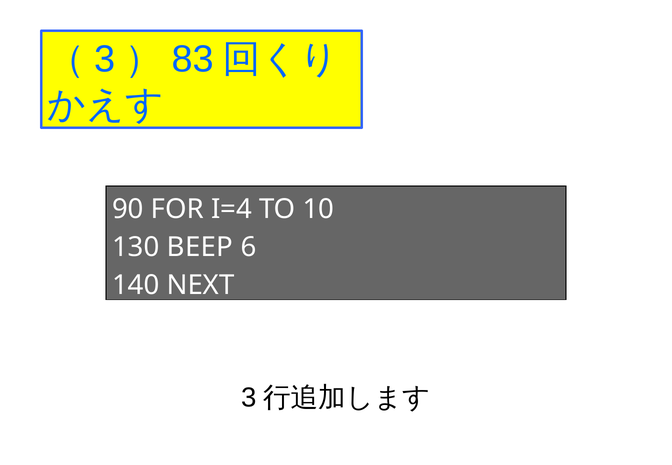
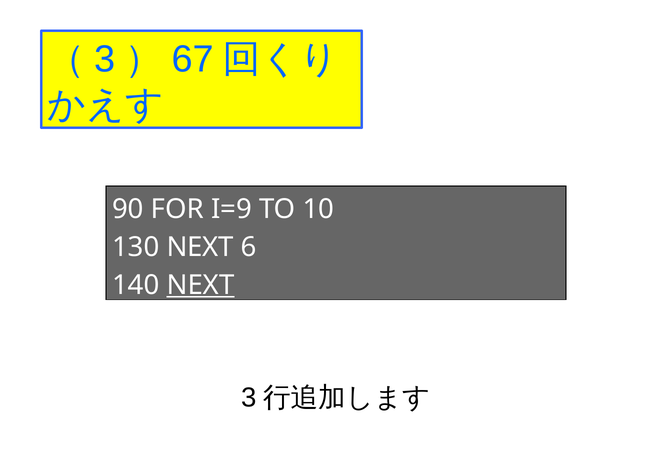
83: 83 -> 67
I=4: I=4 -> I=9
130 BEEP: BEEP -> NEXT
NEXT at (200, 285) underline: none -> present
